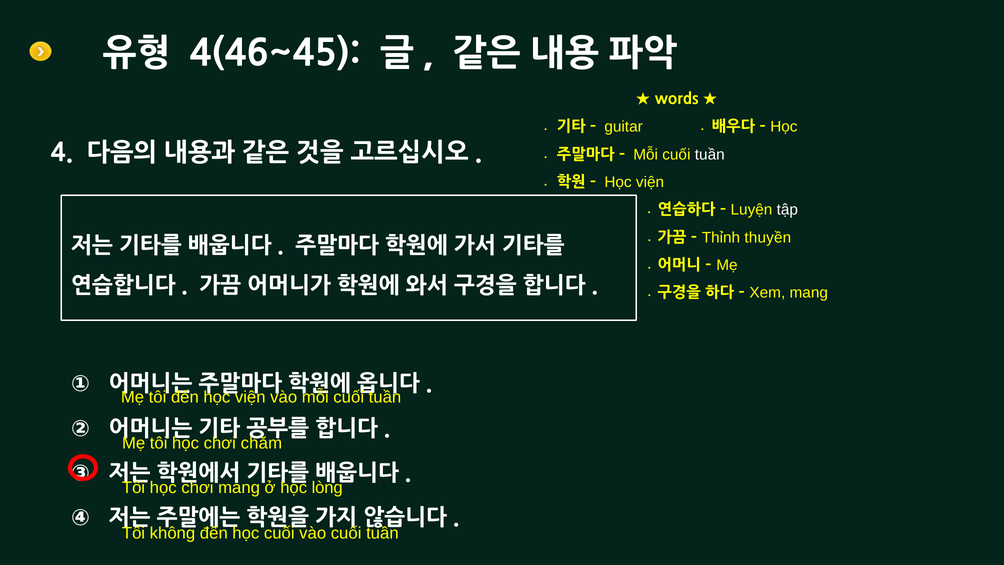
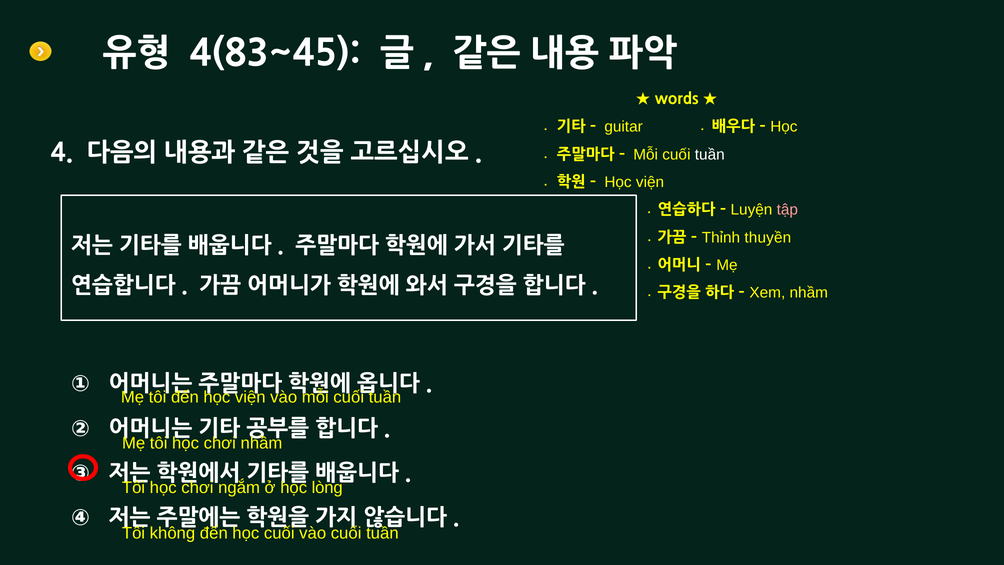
4(46~45: 4(46~45 -> 4(83~45
tập colour: white -> pink
Xem mang: mang -> nhầm
chơi chăm: chăm -> nhầm
chơi mang: mang -> ngắm
